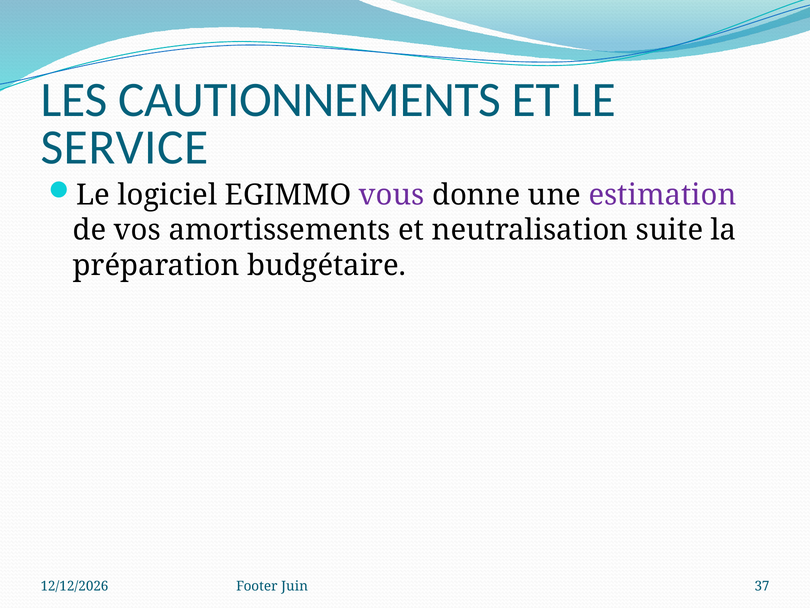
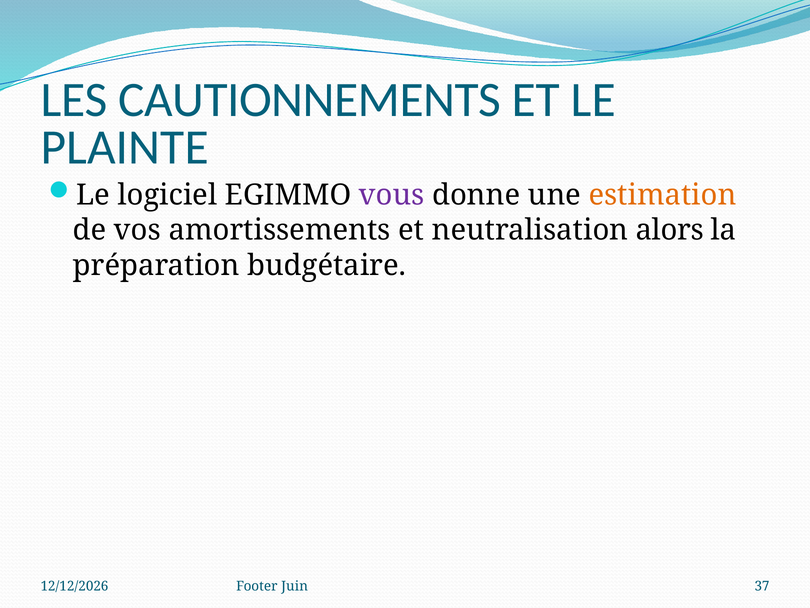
SERVICE: SERVICE -> PLAINTE
estimation colour: purple -> orange
suite: suite -> alors
